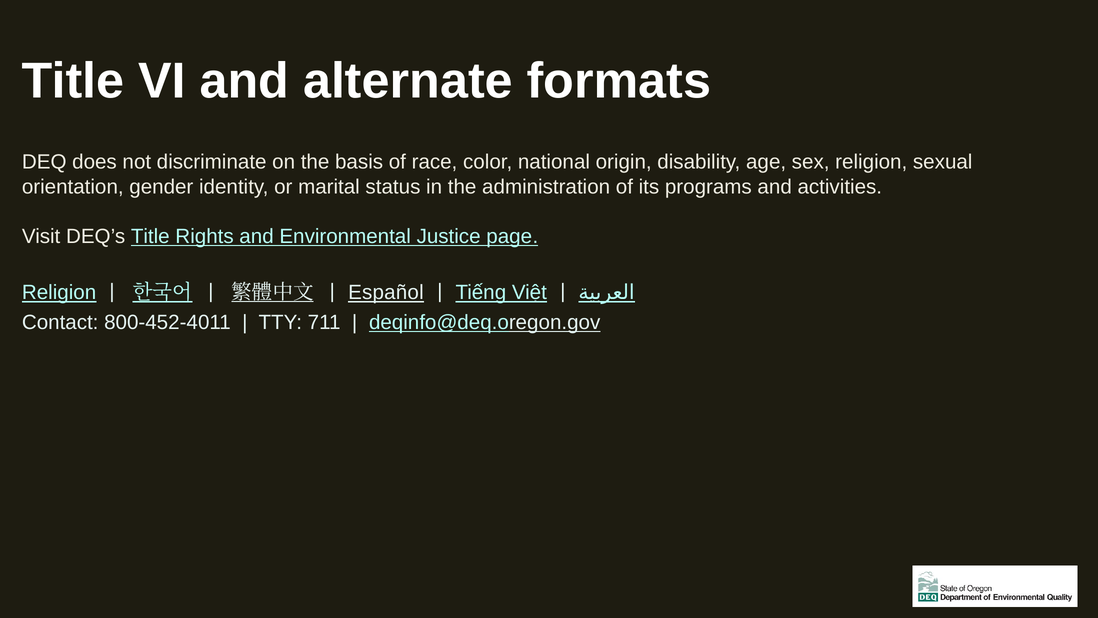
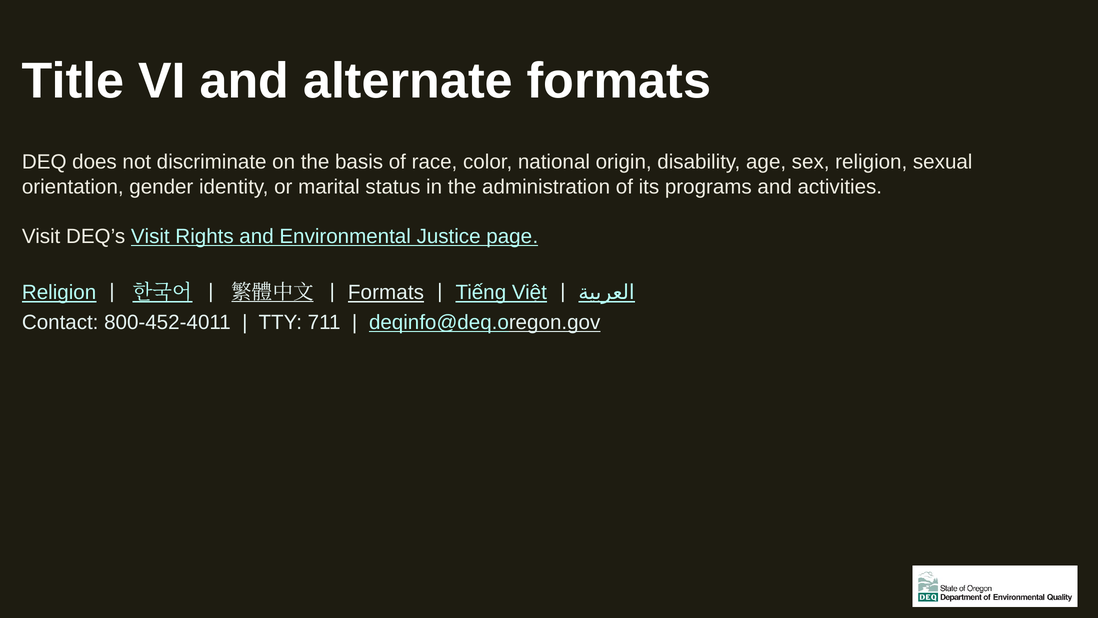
DEQ’s Title: Title -> Visit
Español at (386, 292): Español -> Formats
